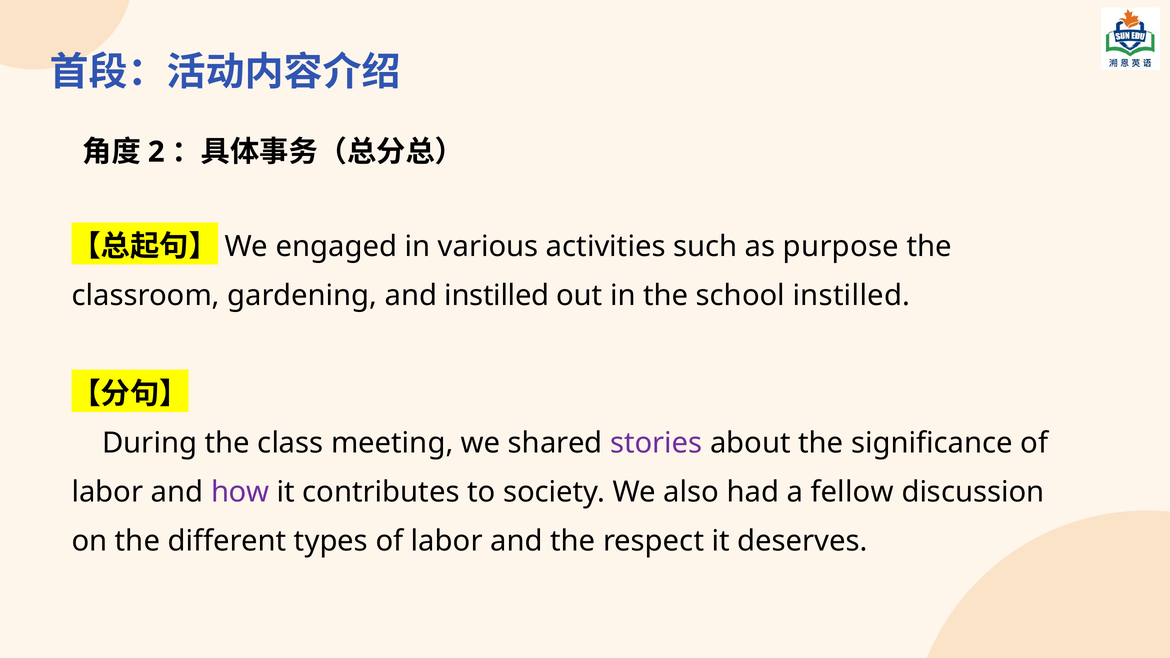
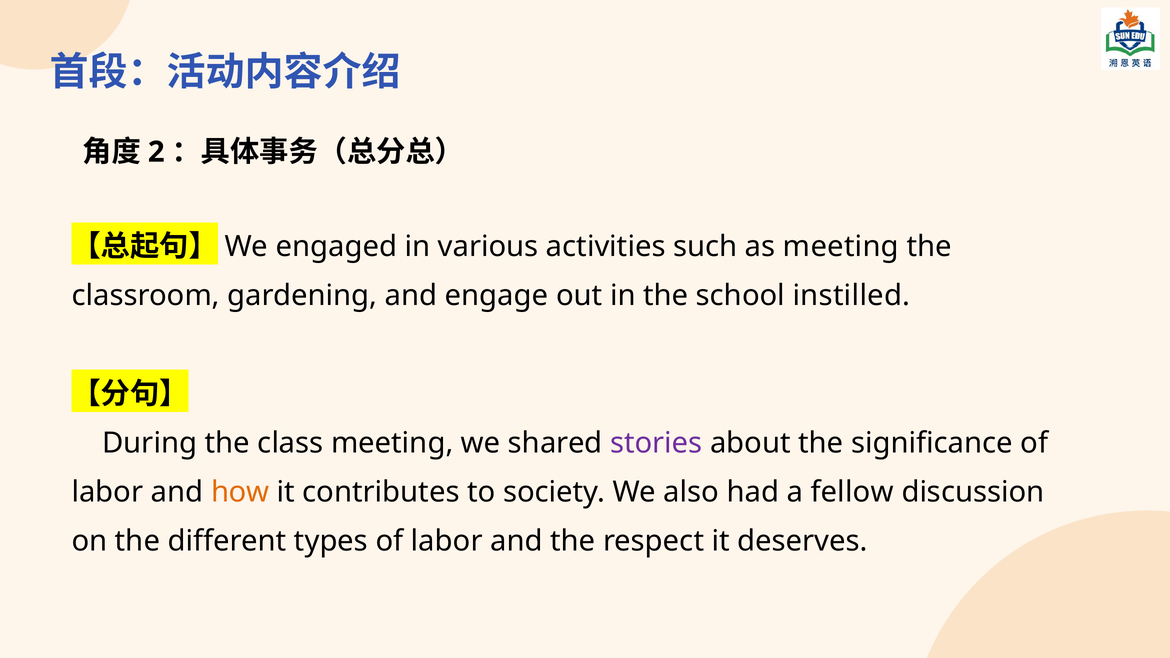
as purpose: purpose -> meeting
and instilled: instilled -> engage
how colour: purple -> orange
